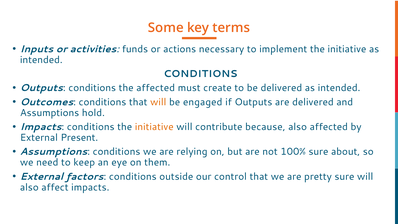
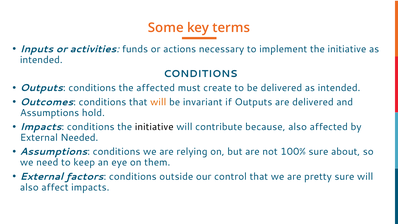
engaged: engaged -> invariant
initiative at (154, 127) colour: orange -> black
Present: Present -> Needed
